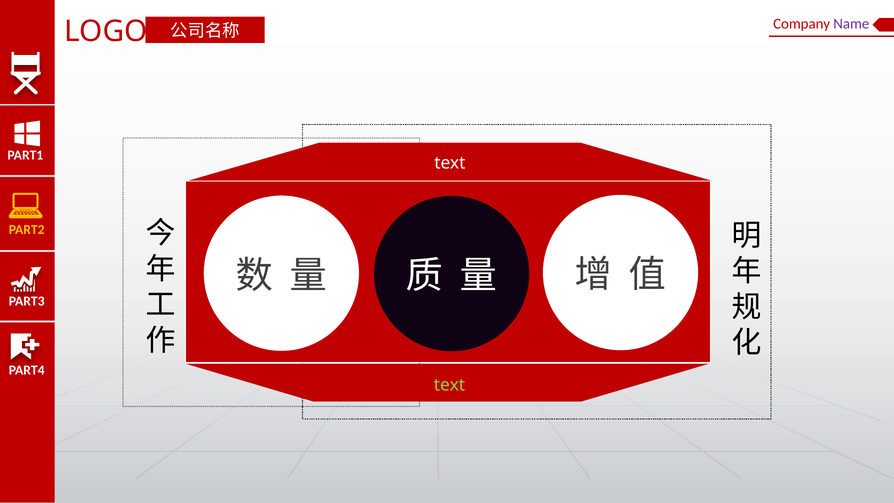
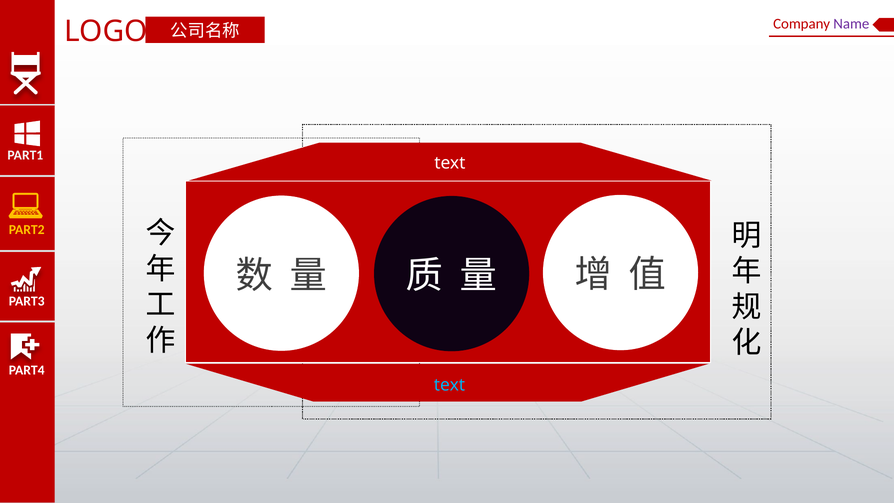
text at (449, 385) colour: light green -> light blue
